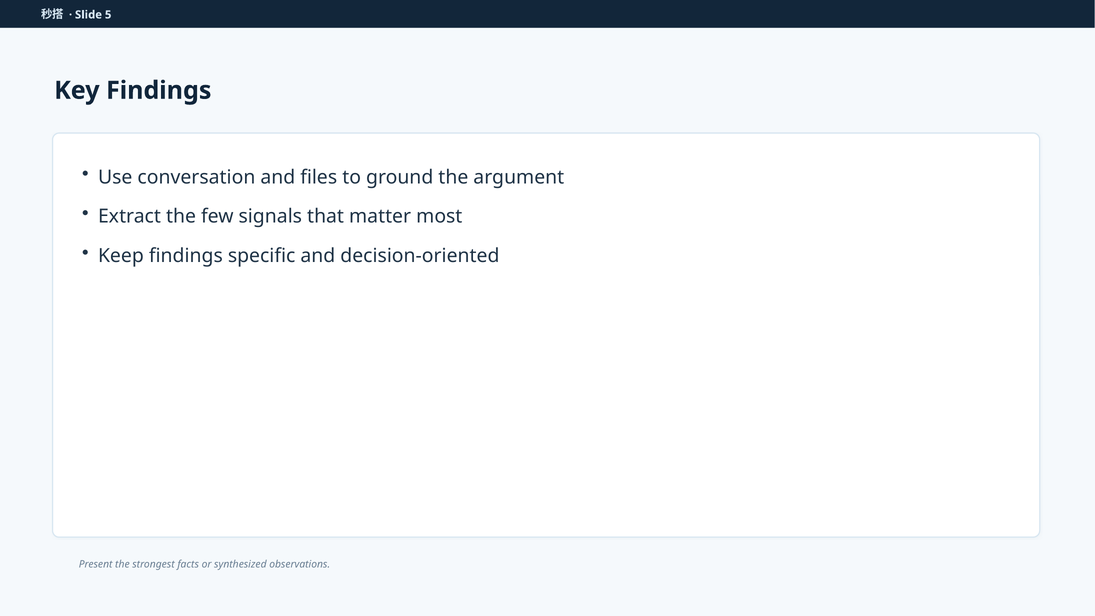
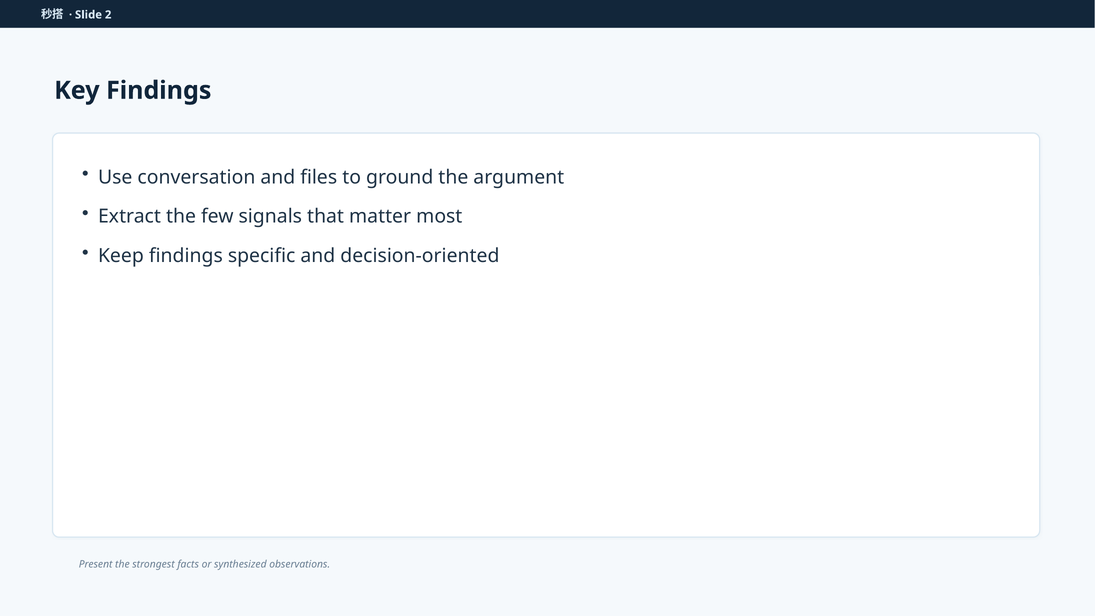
5: 5 -> 2
